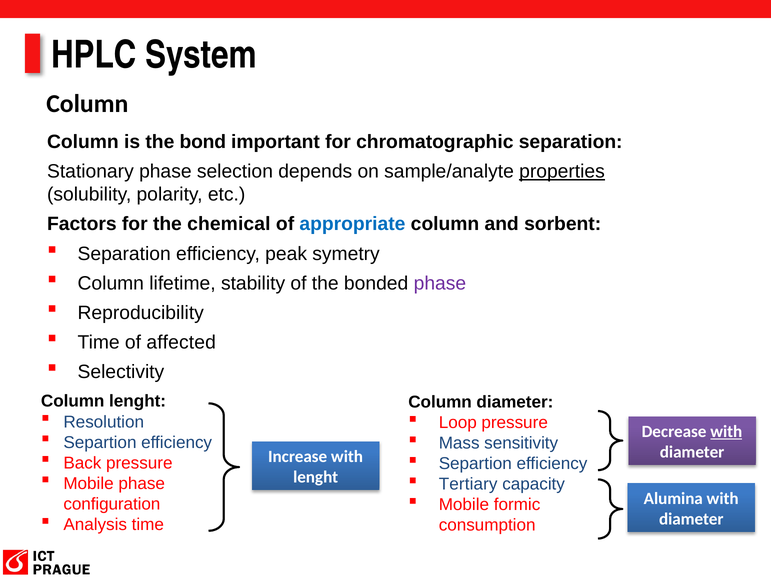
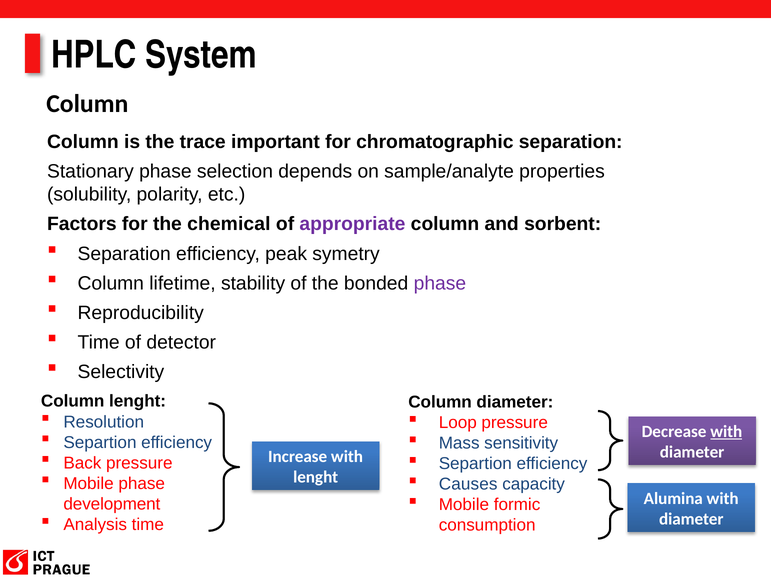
bond: bond -> trace
properties underline: present -> none
appropriate colour: blue -> purple
affected: affected -> detector
Tertiary: Tertiary -> Causes
configuration: configuration -> development
